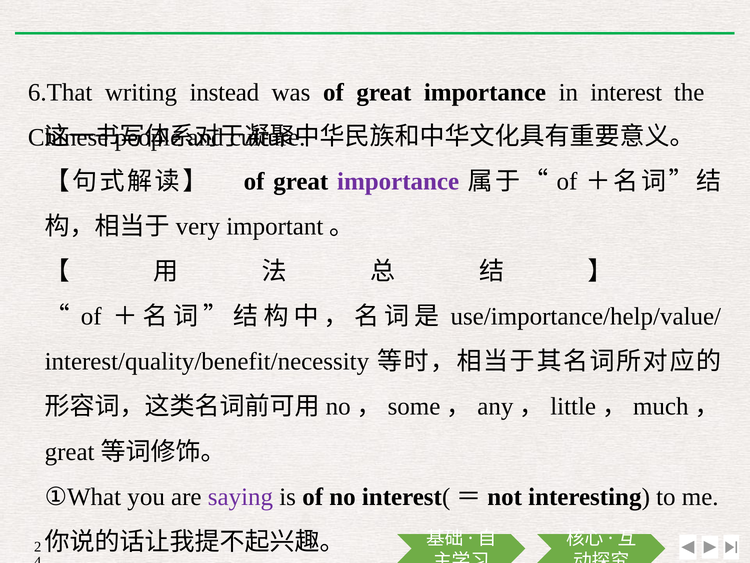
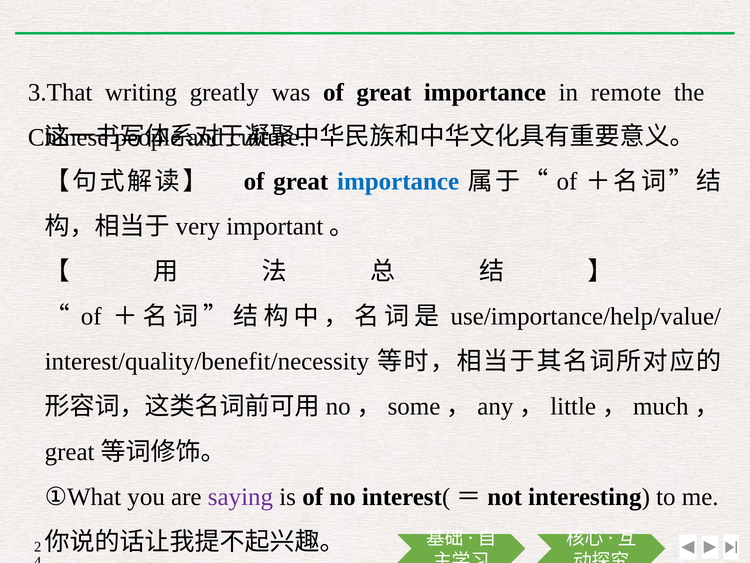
6.That: 6.That -> 3.That
instead: instead -> greatly
interest: interest -> remote
importance at (398, 181) colour: purple -> blue
